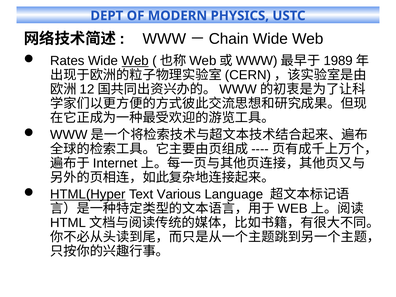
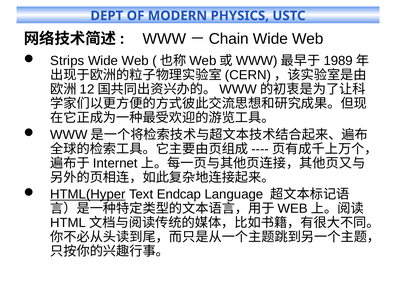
Rates: Rates -> Strips
Web at (135, 61) underline: present -> none
Various: Various -> Endcap
